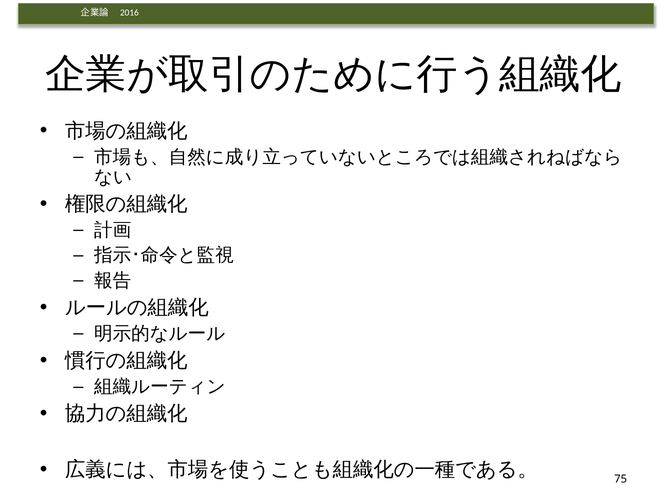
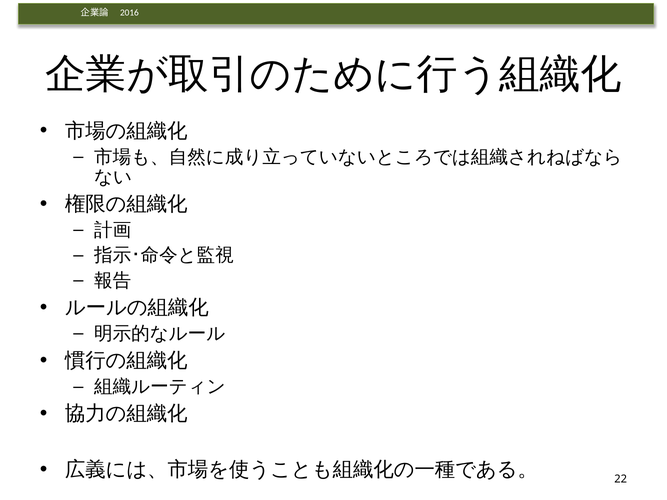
75: 75 -> 22
